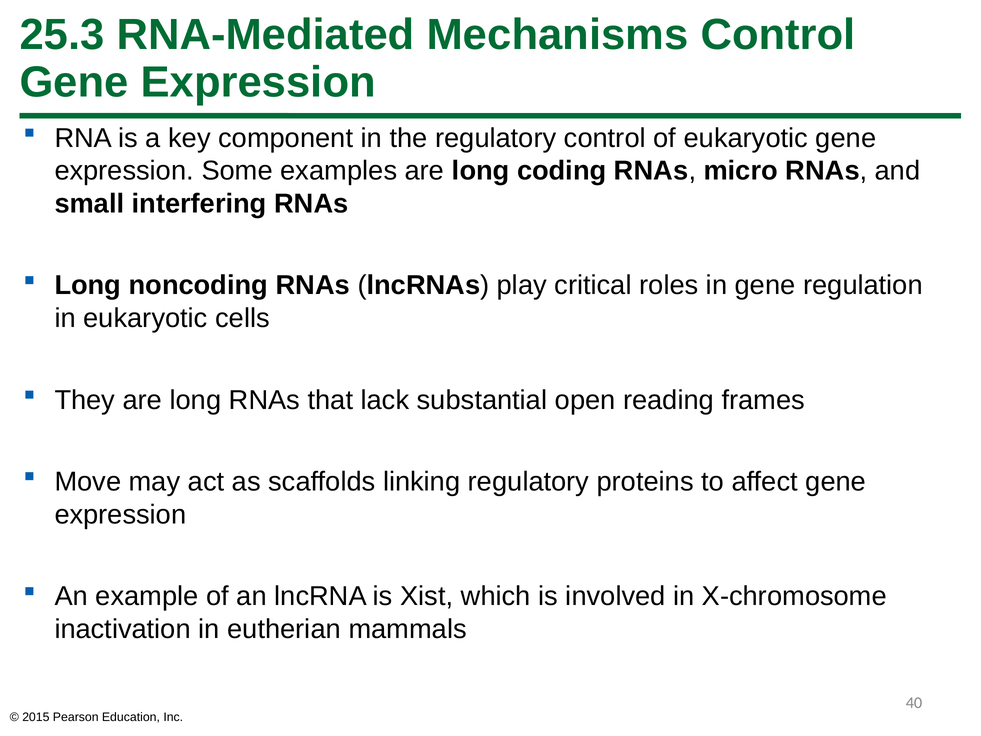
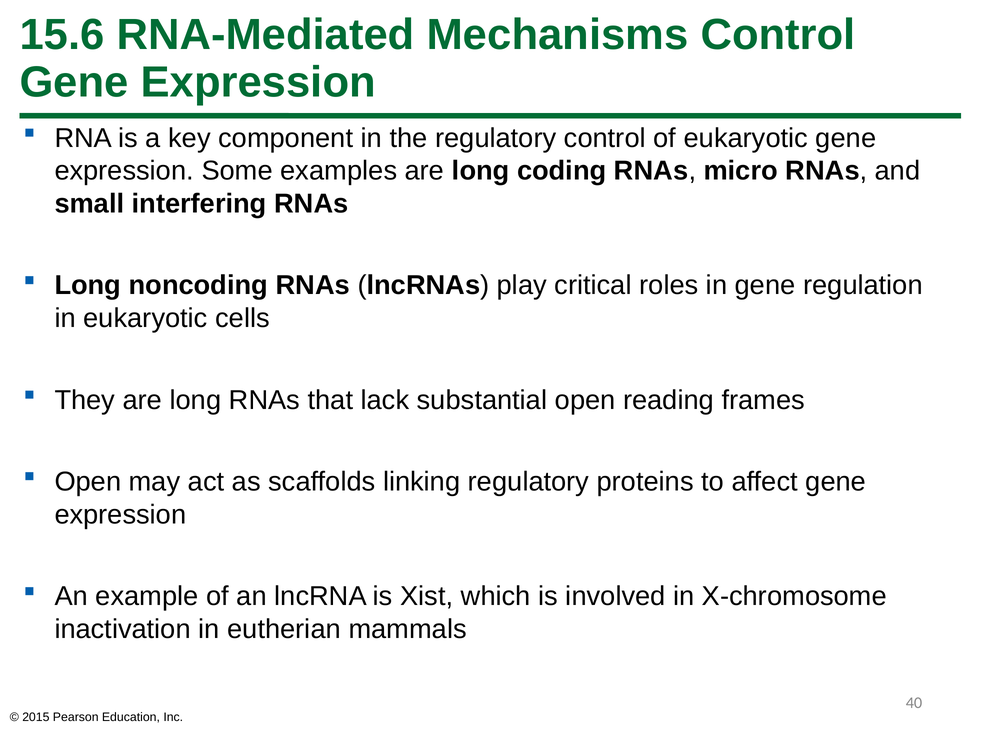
25.3: 25.3 -> 15.6
Move at (88, 482): Move -> Open
